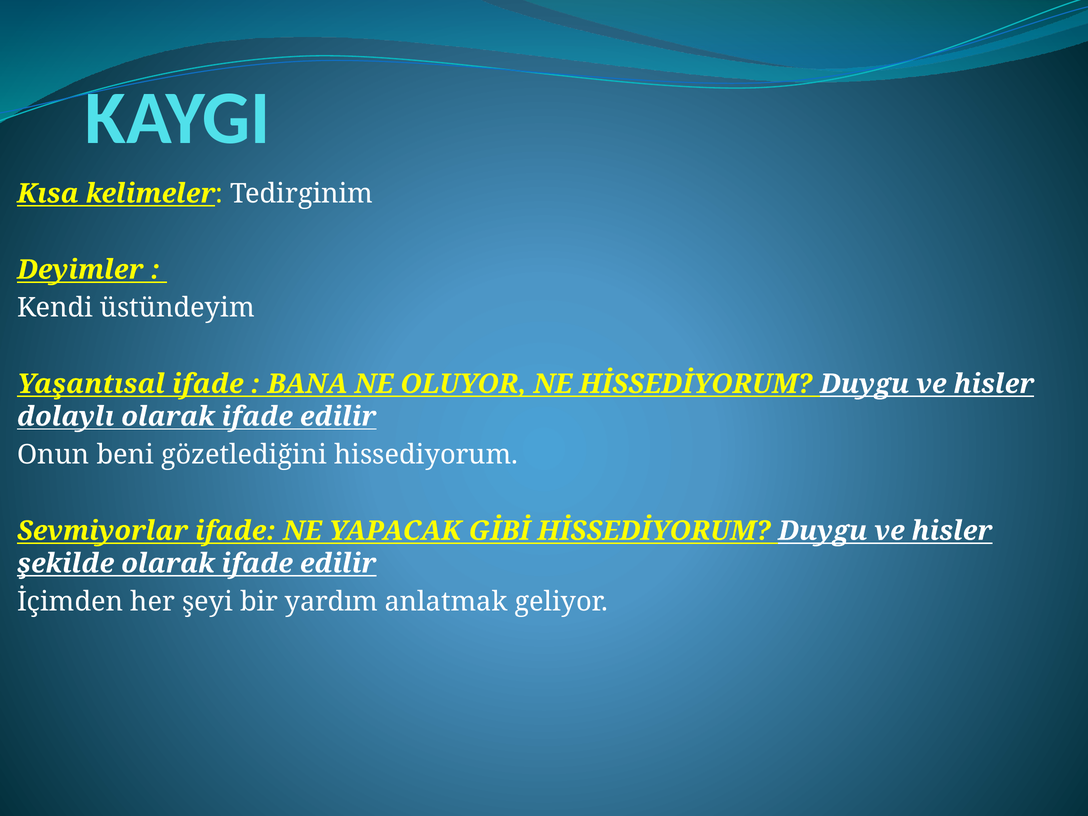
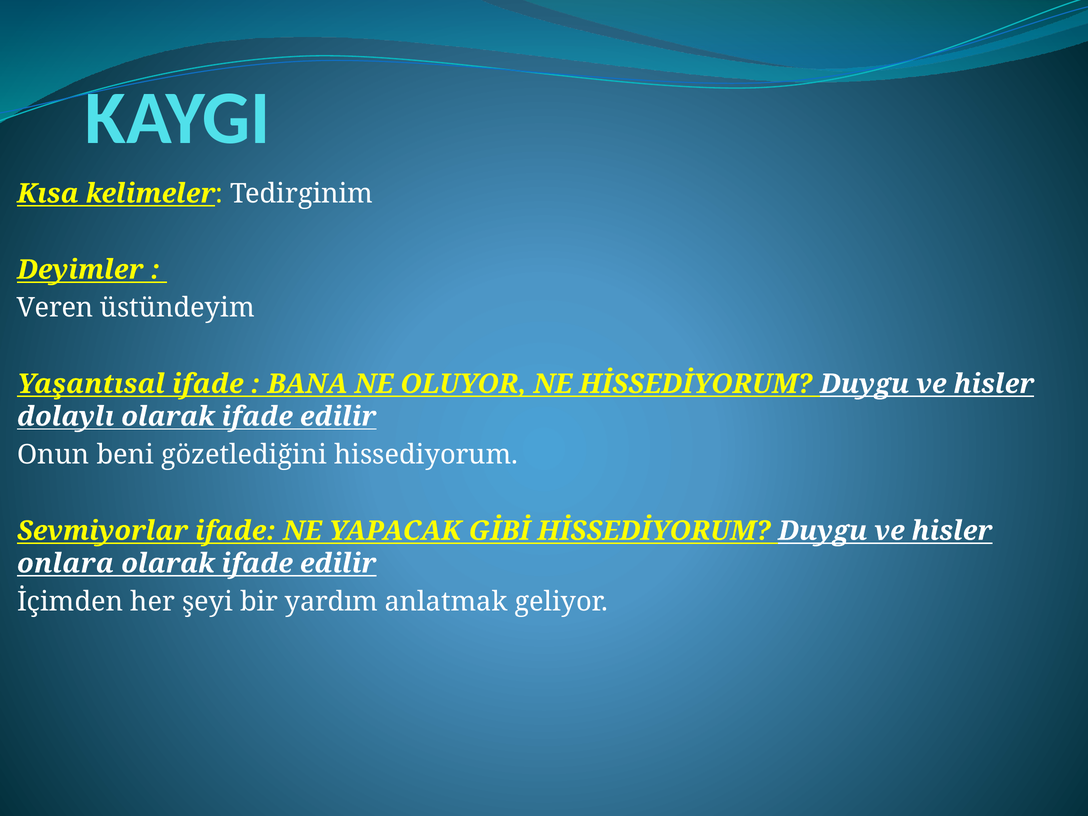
Kendi: Kendi -> Veren
şekilde: şekilde -> onlara
